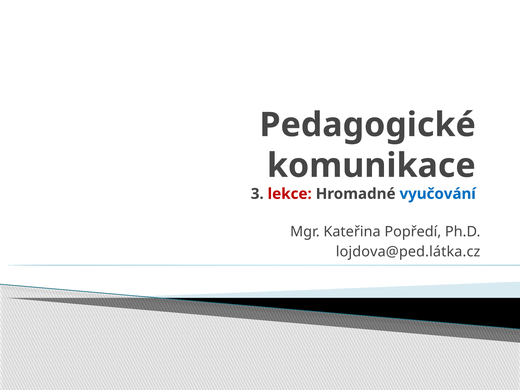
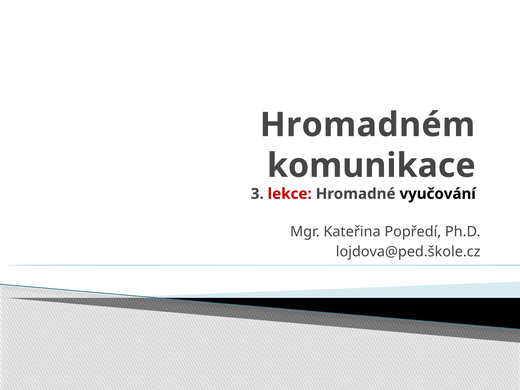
Pedagogické: Pedagogické -> Hromadném
vyučování colour: blue -> black
lojdova@ped.látka.cz: lojdova@ped.látka.cz -> lojdova@ped.škole.cz
